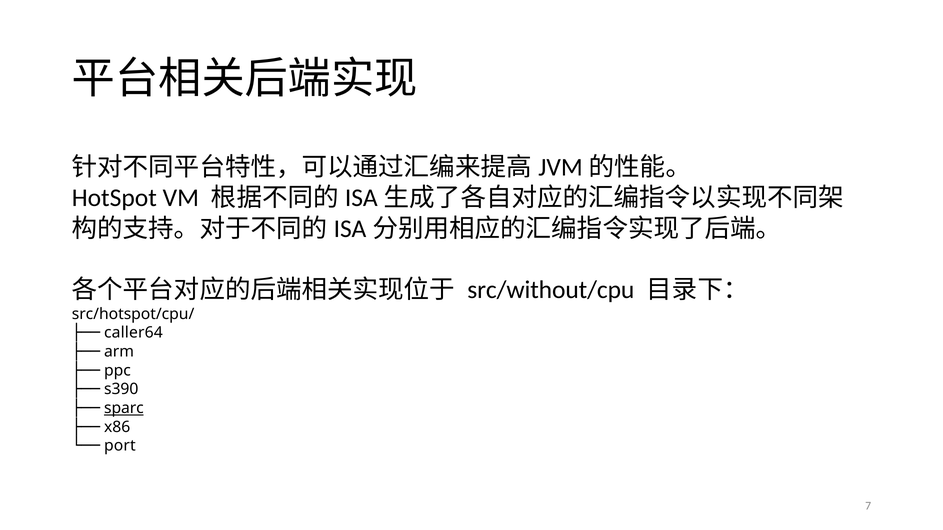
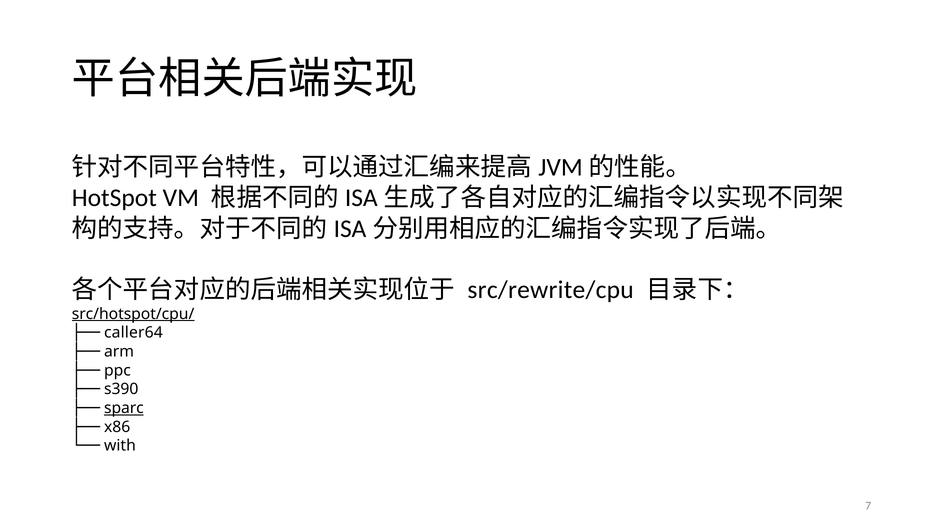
src/without/cpu: src/without/cpu -> src/rewrite/cpu
src/hotspot/cpu/ underline: none -> present
port: port -> with
